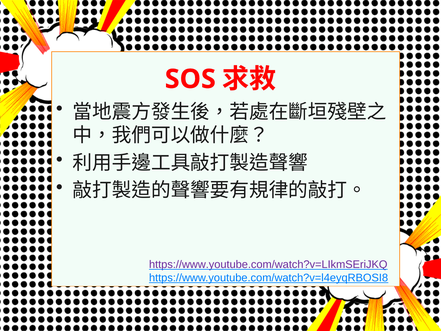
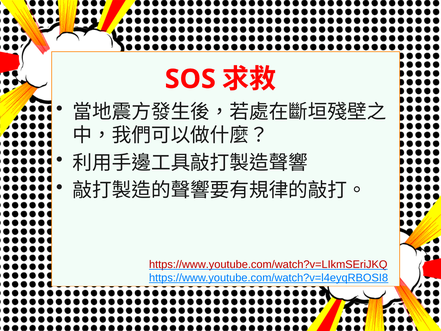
https://www.youtube.com/watch?v=LIkmSEriJKQ colour: purple -> red
